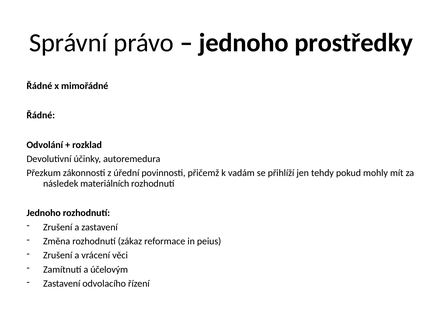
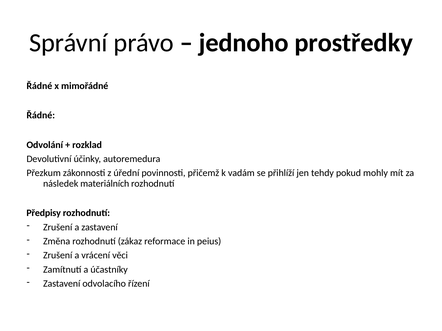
Jednoho at (44, 213): Jednoho -> Předpisy
účelovým: účelovým -> účastníky
